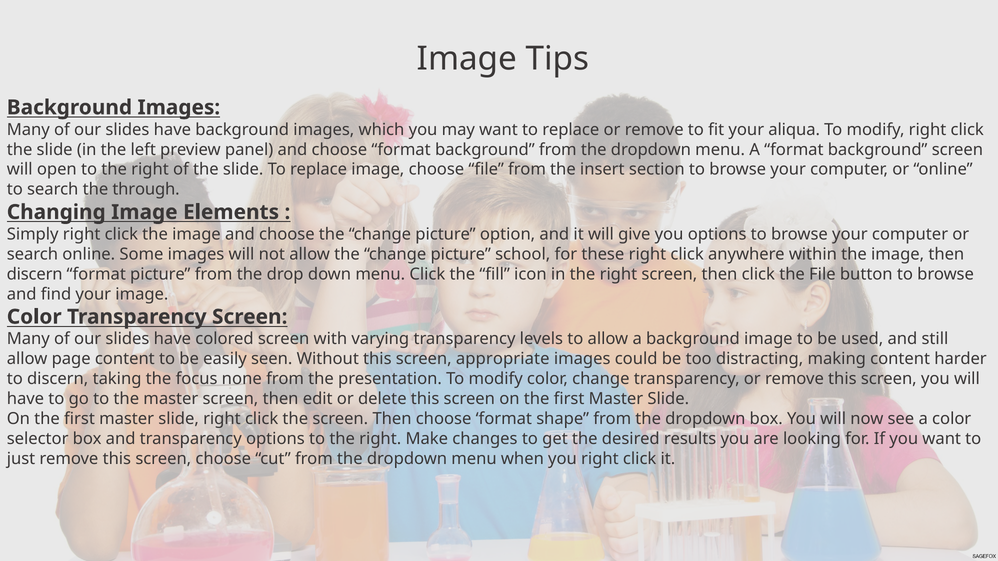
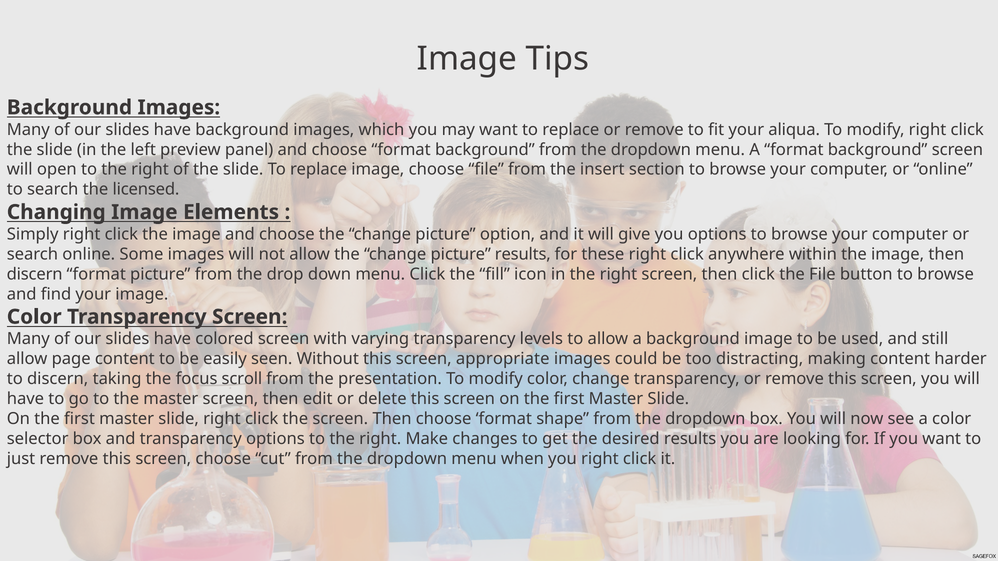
through: through -> licensed
picture school: school -> results
none: none -> scroll
